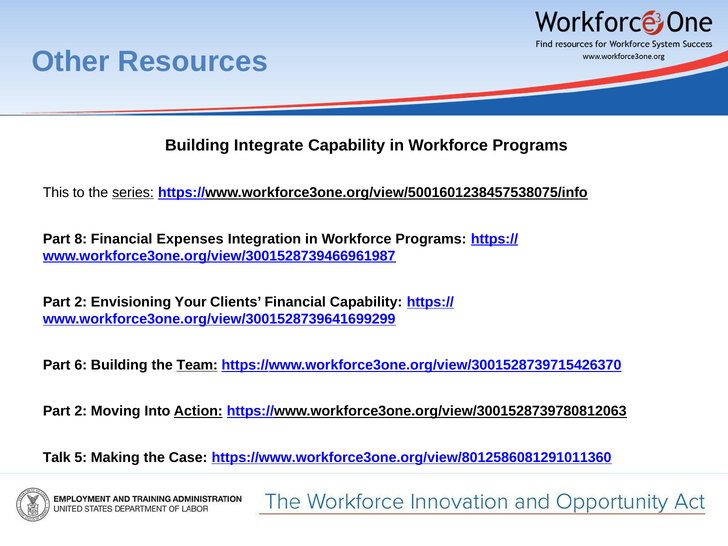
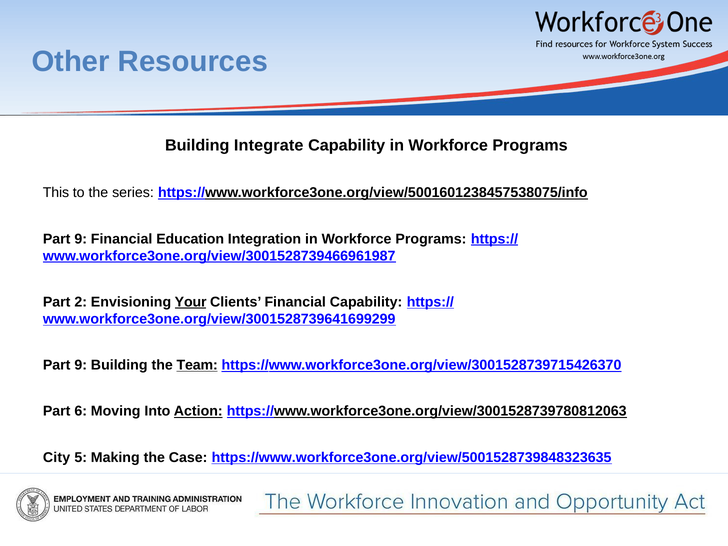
series underline: present -> none
8 at (81, 239): 8 -> 9
Expenses: Expenses -> Education
Your underline: none -> present
6 at (81, 365): 6 -> 9
2 at (81, 411): 2 -> 6
Talk: Talk -> City
https://www.workforce3one.org/view/8012586081291011360: https://www.workforce3one.org/view/8012586081291011360 -> https://www.workforce3one.org/view/5001528739848323635
